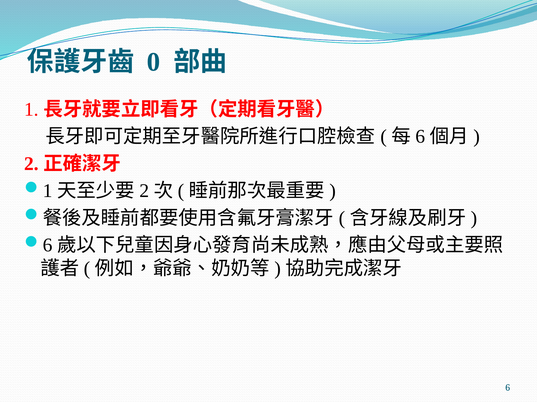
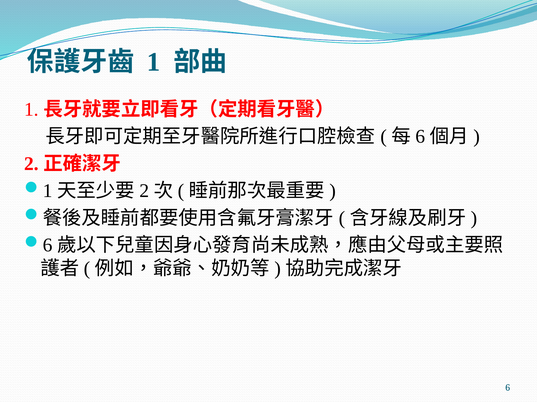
0: 0 -> 1
